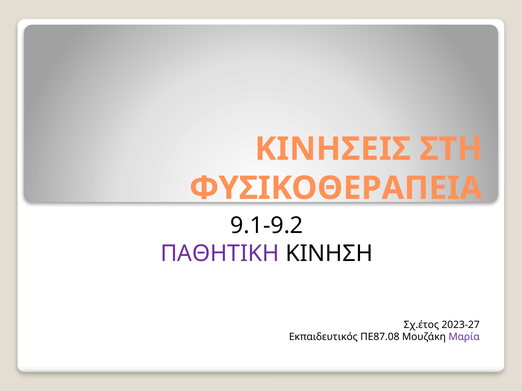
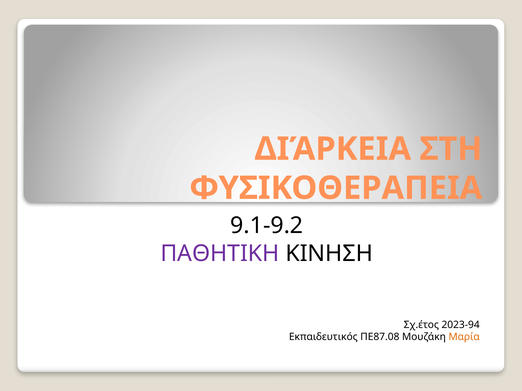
ΚΙΝΗΣΕΙΣ: ΚΙΝΗΣΕΙΣ -> ΔΙΆΡΚΕΙΑ
2023-27: 2023-27 -> 2023-94
Μαρία colour: purple -> orange
